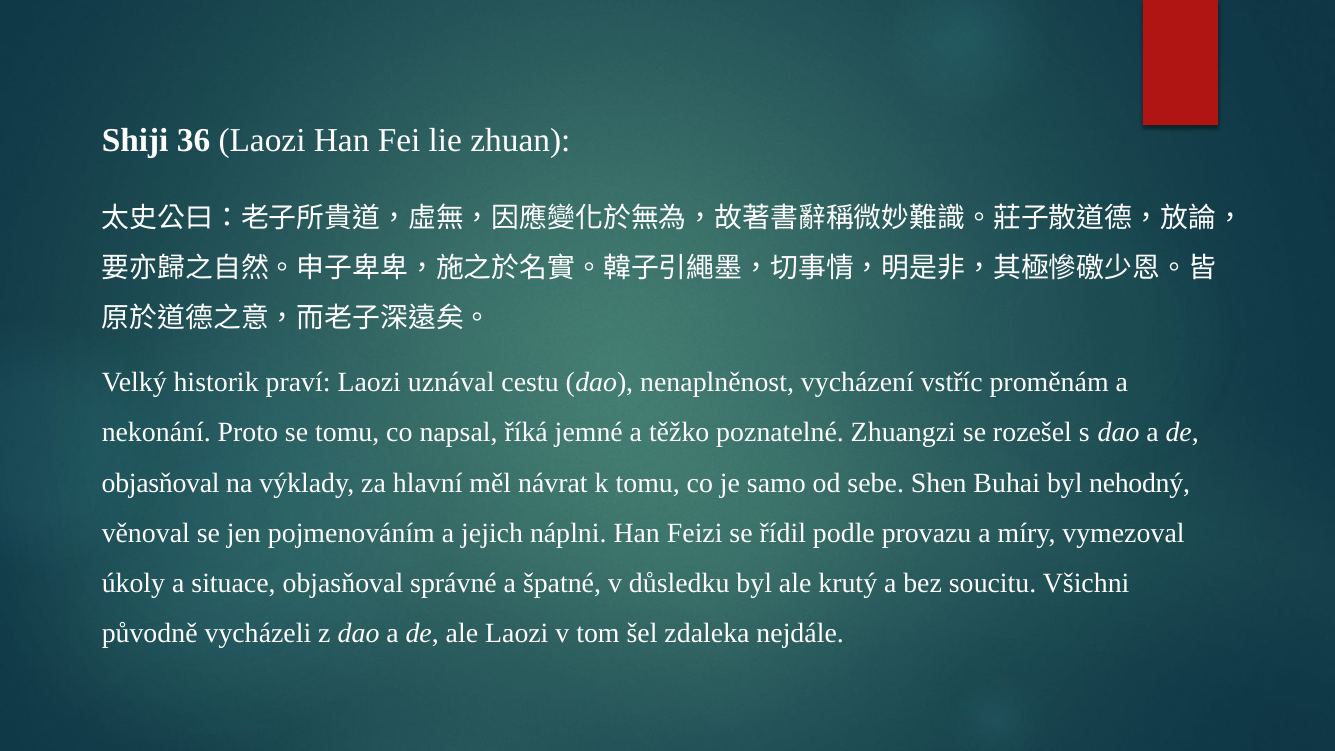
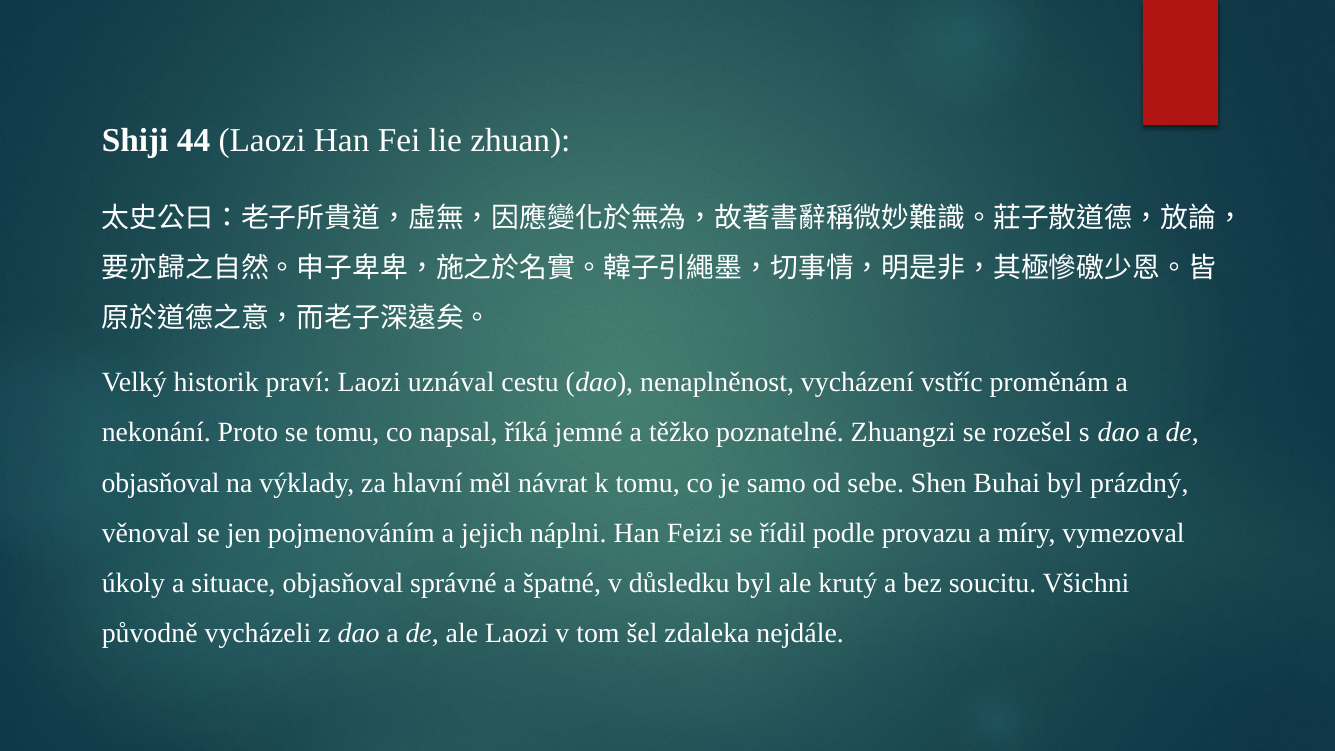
36: 36 -> 44
nehodný: nehodný -> prázdný
